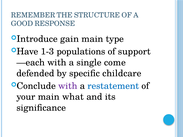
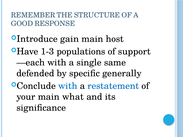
type: type -> host
come: come -> same
childcare: childcare -> generally
with at (68, 86) colour: purple -> blue
